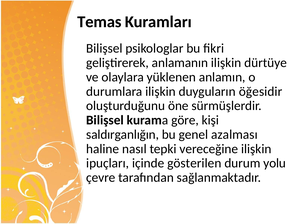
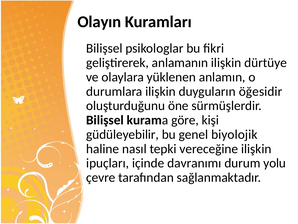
Temas: Temas -> Olayın
saldırganlığın: saldırganlığın -> güdüleyebilir
azalması: azalması -> biyolojik
gösterilen: gösterilen -> davranımı
